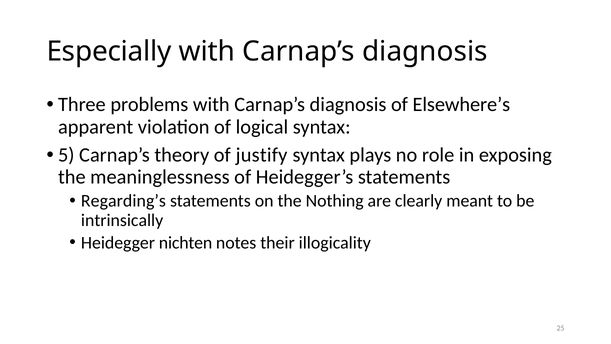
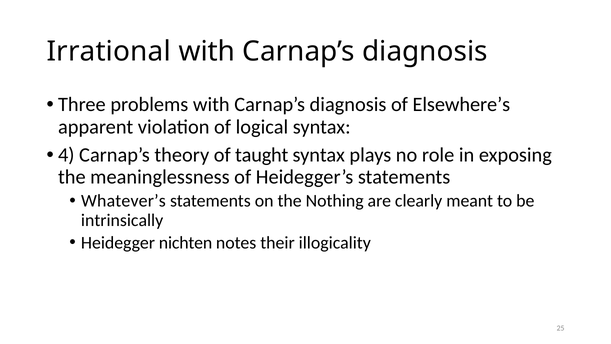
Especially: Especially -> Irrational
5: 5 -> 4
justify: justify -> taught
Regarding’s: Regarding’s -> Whatever’s
